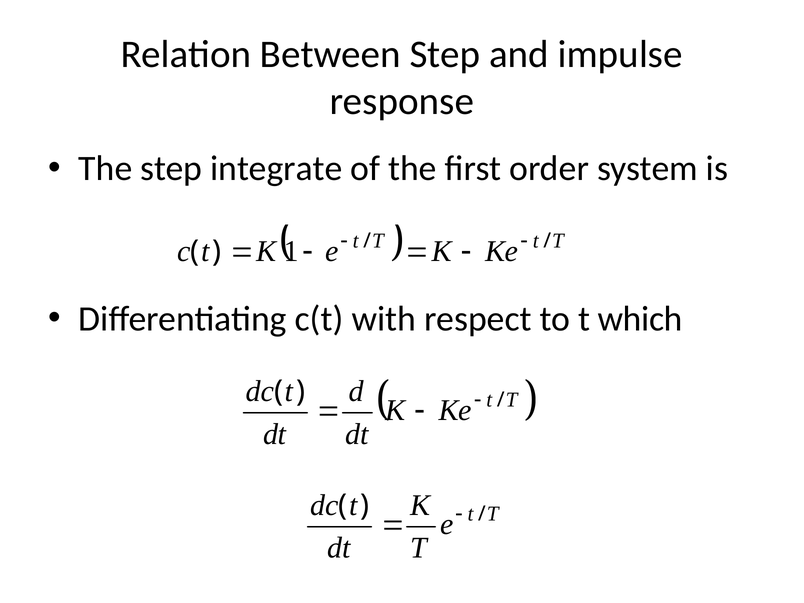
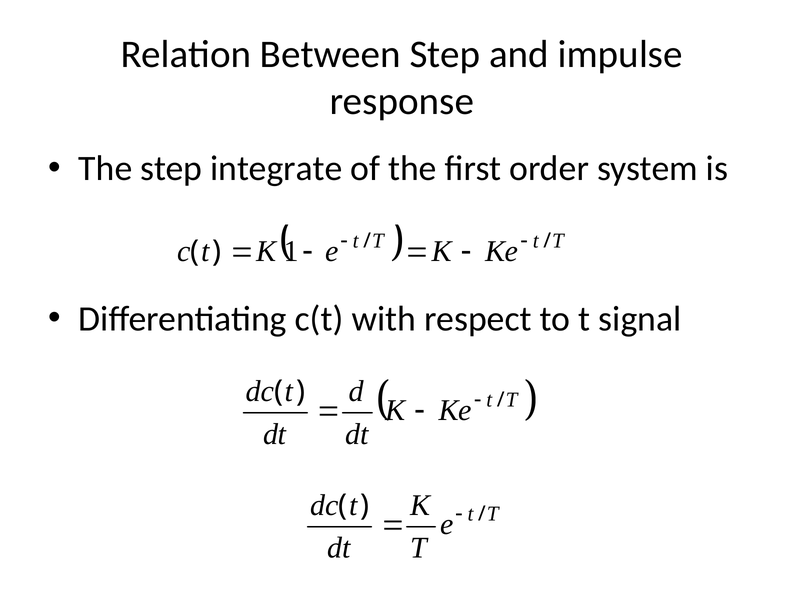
which: which -> signal
